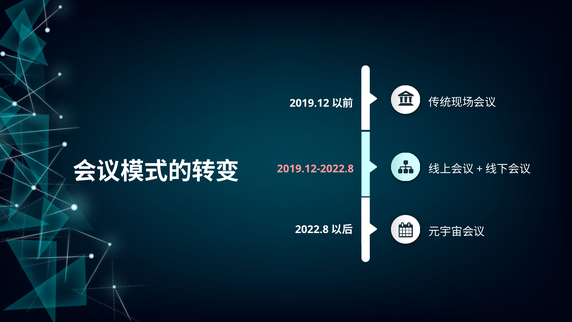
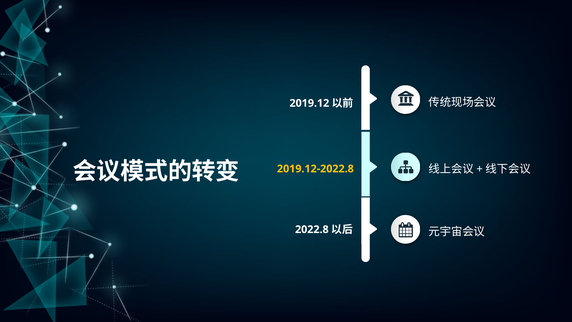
2019.12-2022.8 colour: pink -> yellow
